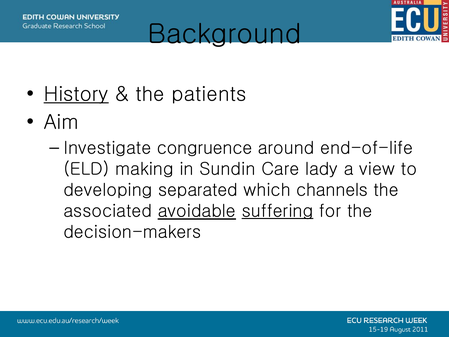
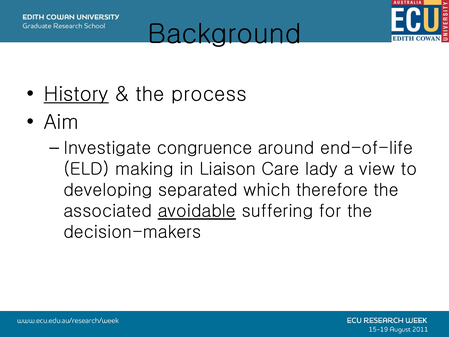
patients: patients -> process
Sundin: Sundin -> Liaison
channels: channels -> therefore
suffering underline: present -> none
